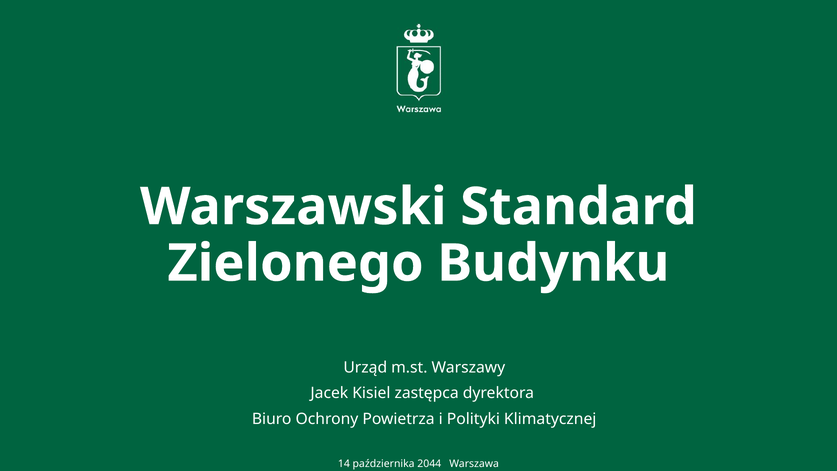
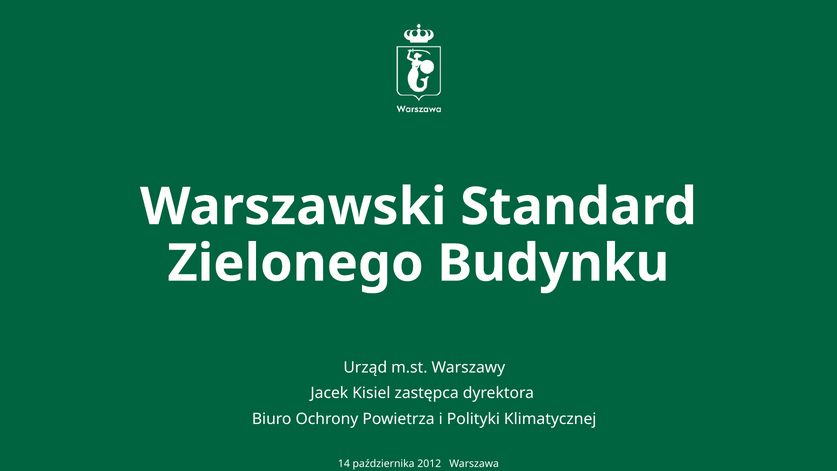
2044: 2044 -> 2012
